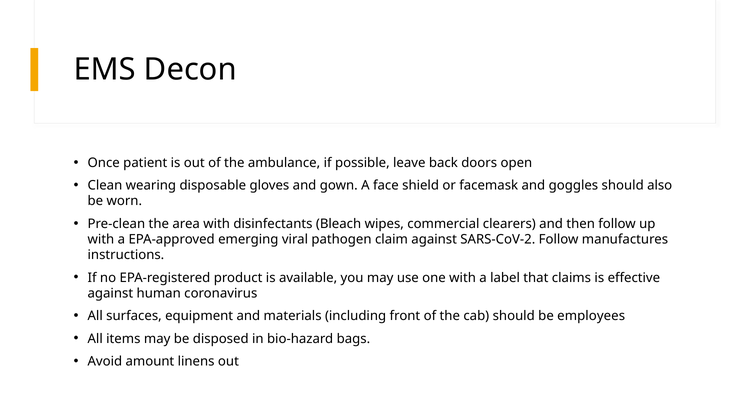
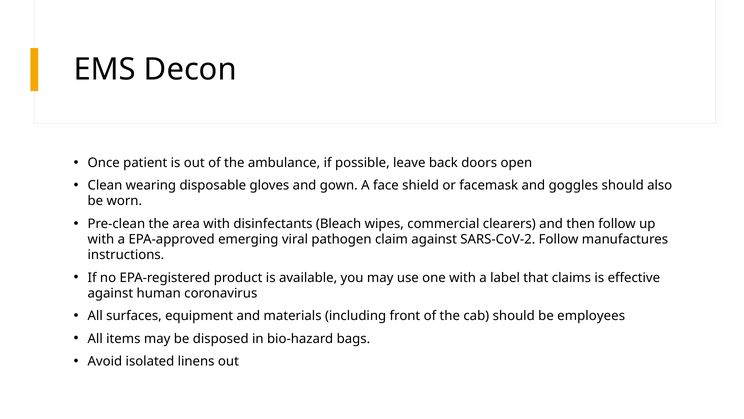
amount: amount -> isolated
